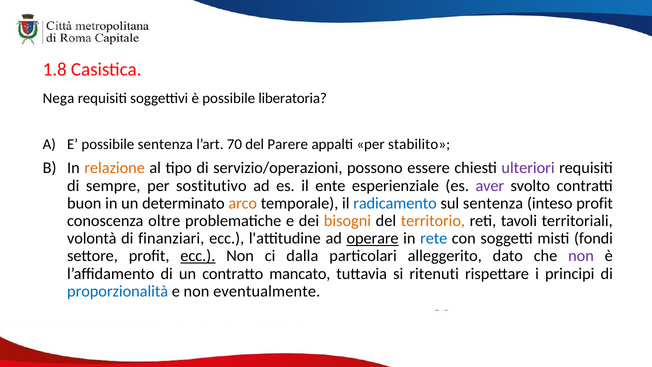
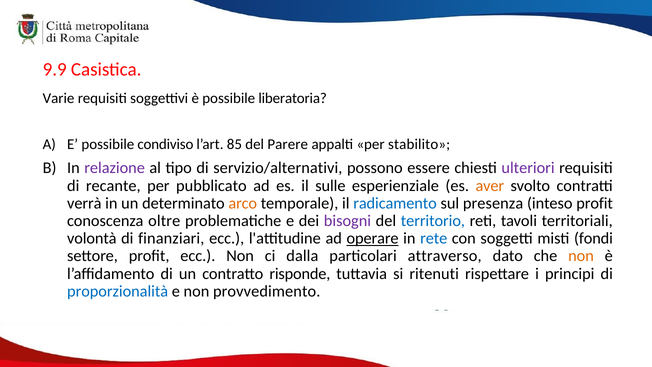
1.8: 1.8 -> 9.9
Nega: Nega -> Varie
possibile sentenza: sentenza -> condiviso
70: 70 -> 85
relazione colour: orange -> purple
servizio/operazioni: servizio/operazioni -> servizio/alternativi
sempre: sempre -> recante
sostitutivo: sostitutivo -> pubblicato
ente: ente -> sulle
aver colour: purple -> orange
buon: buon -> verrà
sul sentenza: sentenza -> presenza
bisogni colour: orange -> purple
territorio colour: orange -> blue
ecc at (198, 256) underline: present -> none
alleggerito: alleggerito -> attraverso
non at (581, 256) colour: purple -> orange
mancato: mancato -> risponde
eventualmente: eventualmente -> provvedimento
